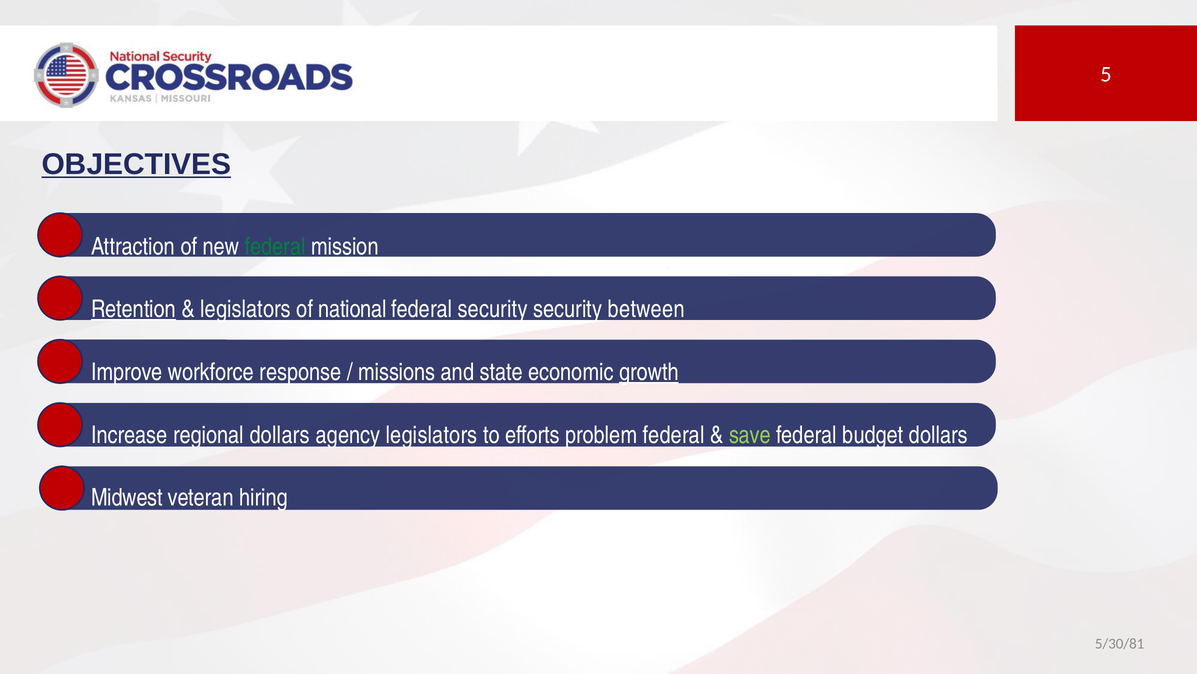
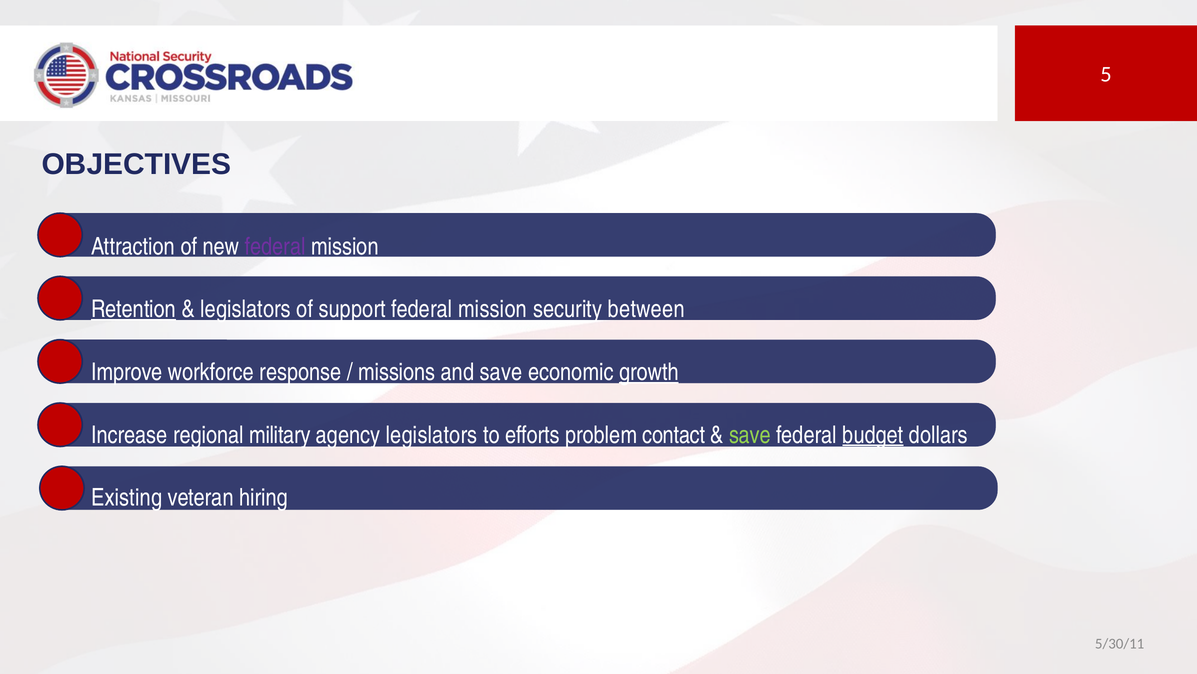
OBJECTIVES underline: present -> none
federal at (275, 246) colour: green -> purple
national: national -> support
security at (493, 309): security -> mission
and state: state -> save
regional dollars: dollars -> military
problem federal: federal -> contact
budget underline: none -> present
Midwest: Midwest -> Existing
5/30/81: 5/30/81 -> 5/30/11
